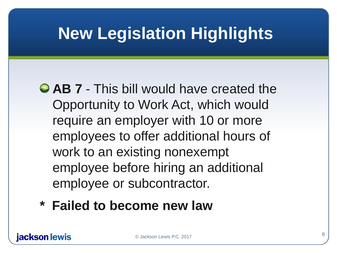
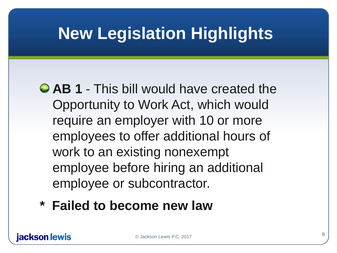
7: 7 -> 1
